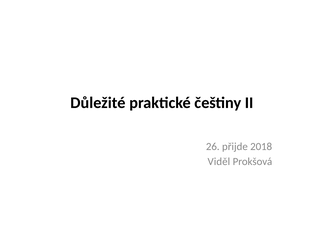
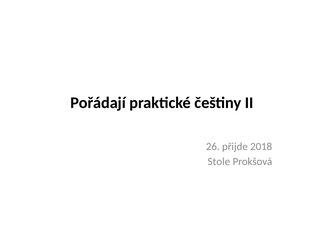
Důležité: Důležité -> Pořádají
Viděl: Viděl -> Stole
